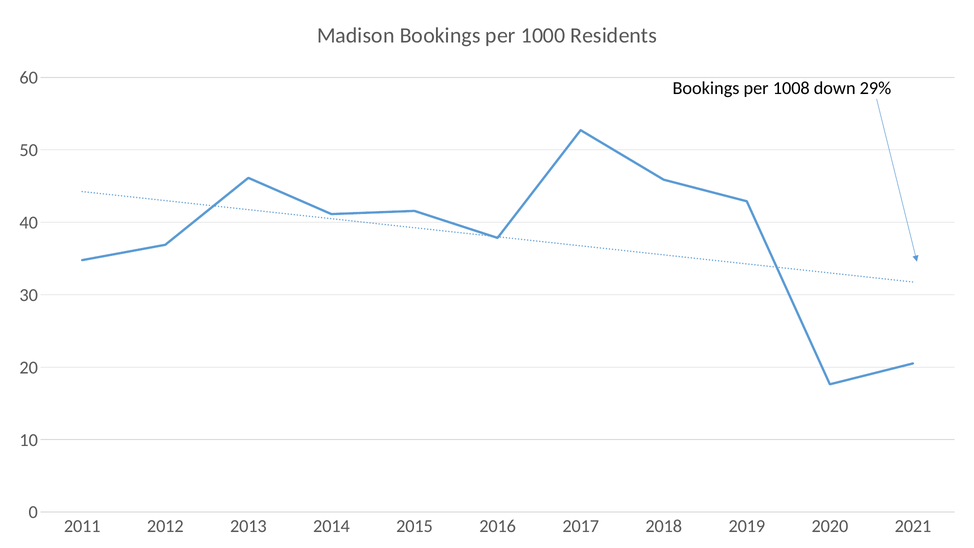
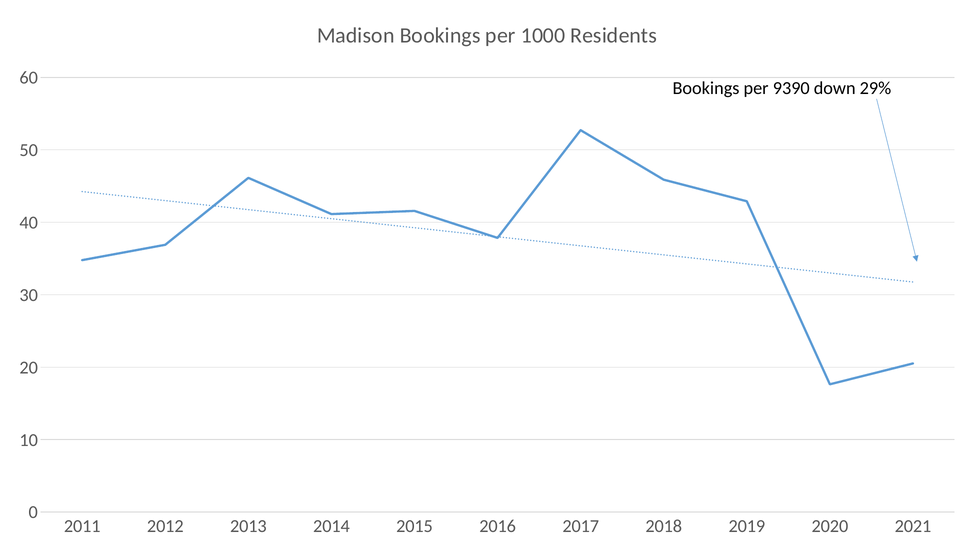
1008: 1008 -> 9390
